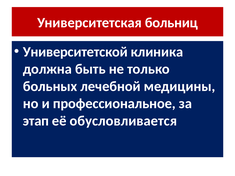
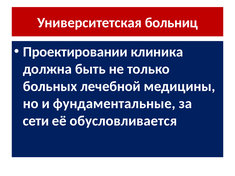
Университетской: Университетской -> Проектировании
профессиональное: профессиональное -> фундаментальные
этап: этап -> сети
